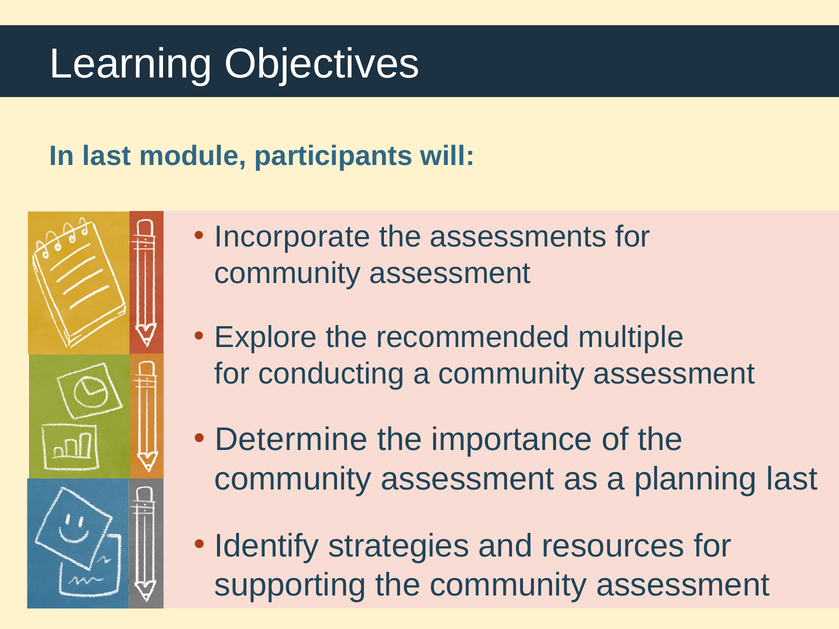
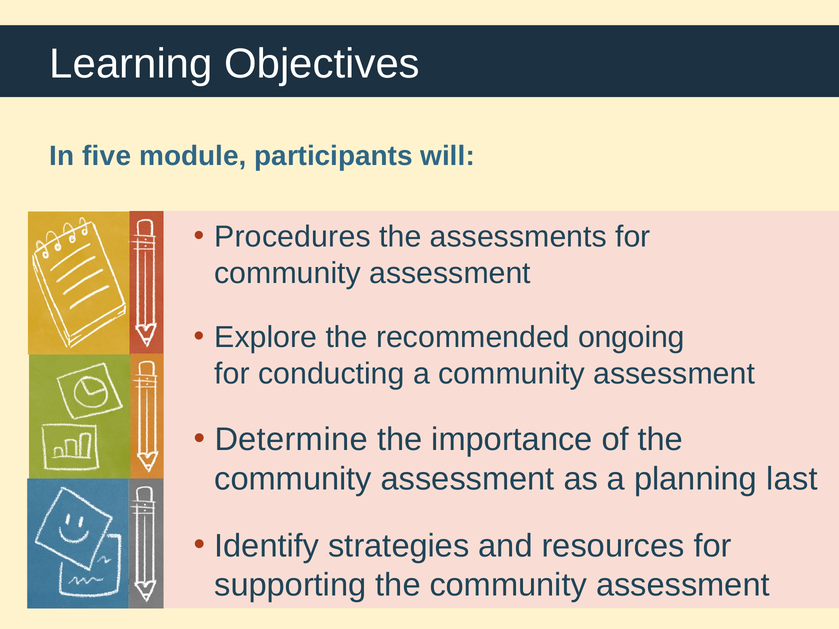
In last: last -> five
Incorporate: Incorporate -> Procedures
multiple: multiple -> ongoing
